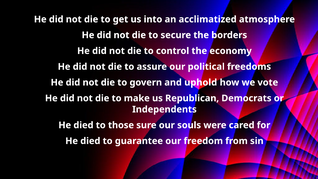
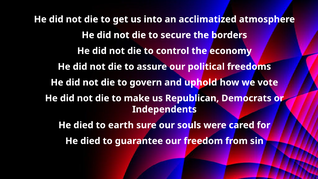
those: those -> earth
